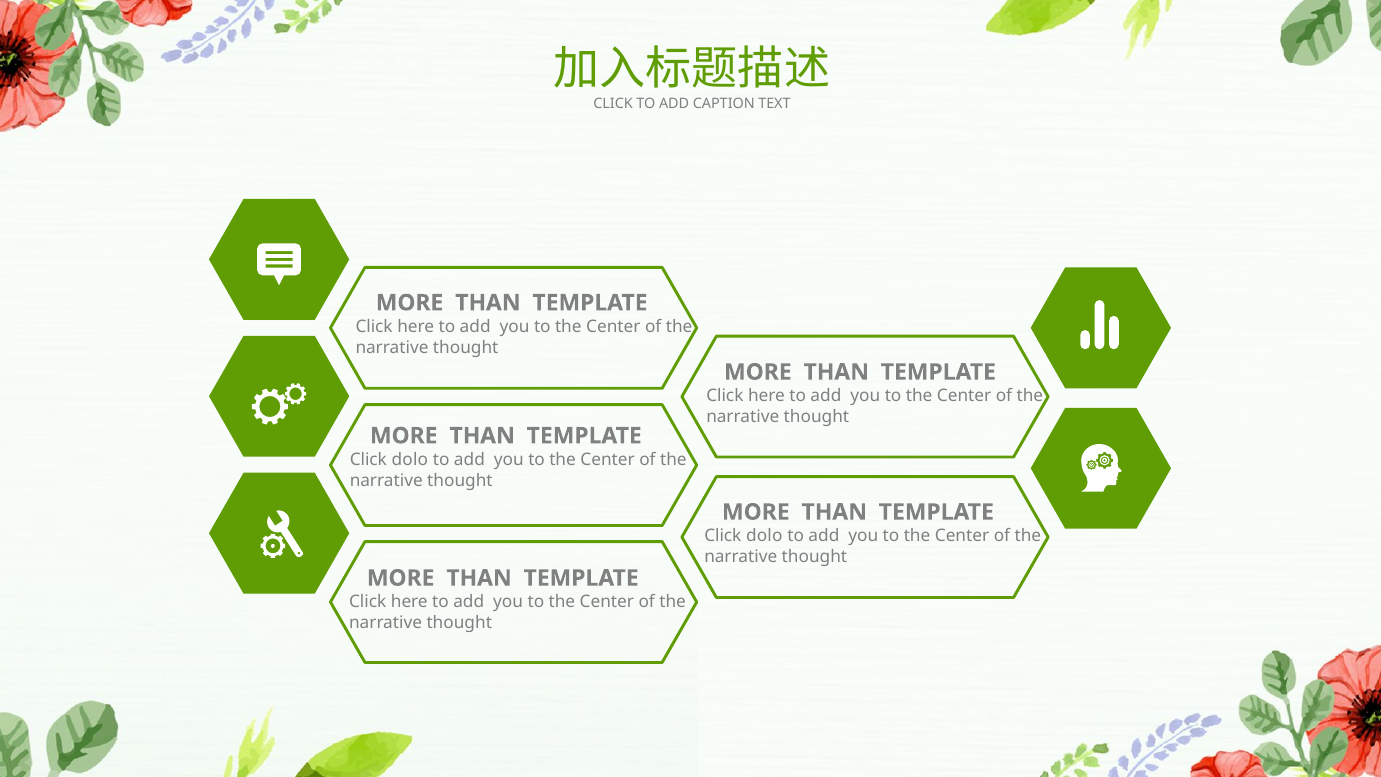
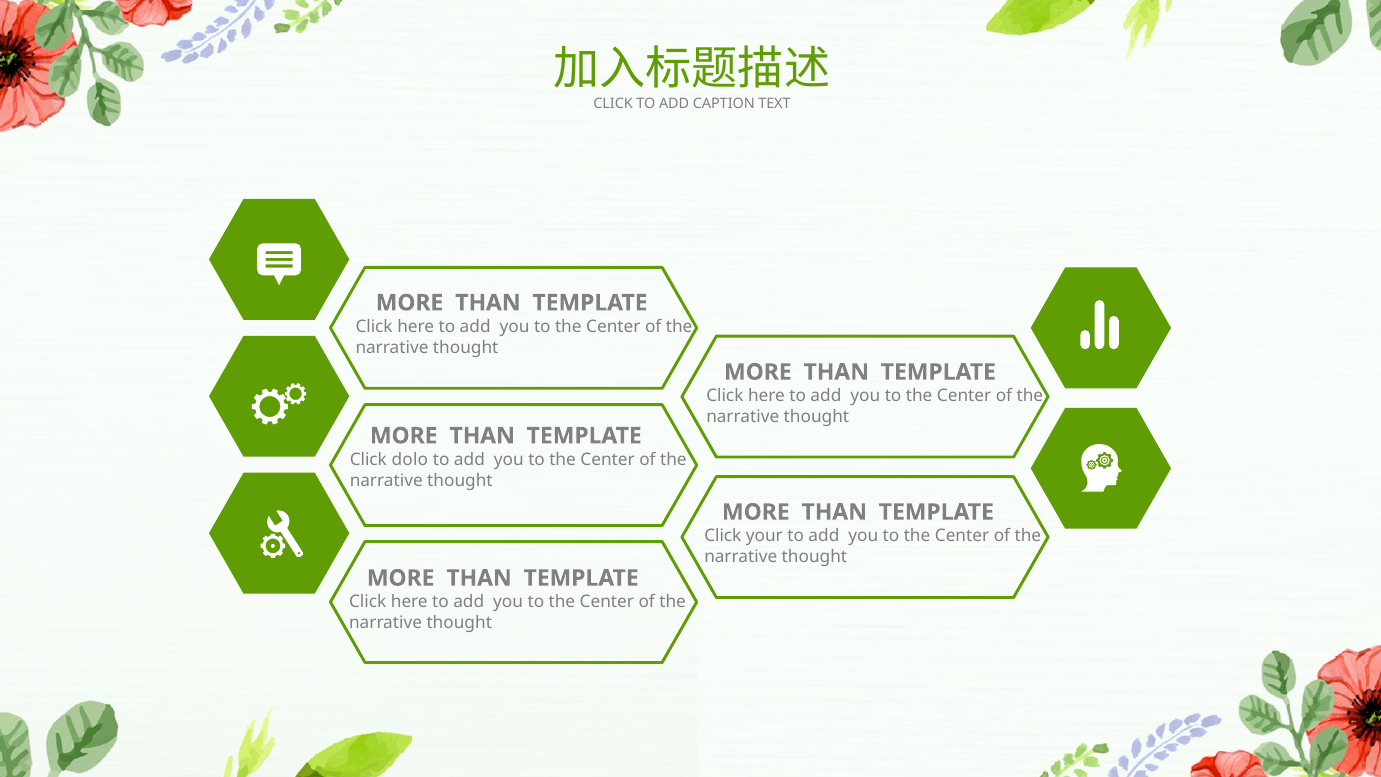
dolo at (764, 536): dolo -> your
